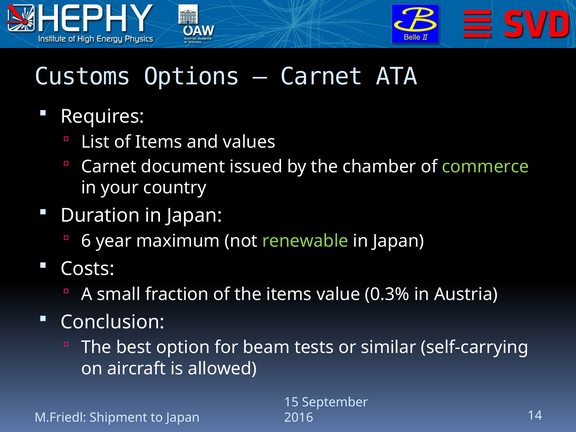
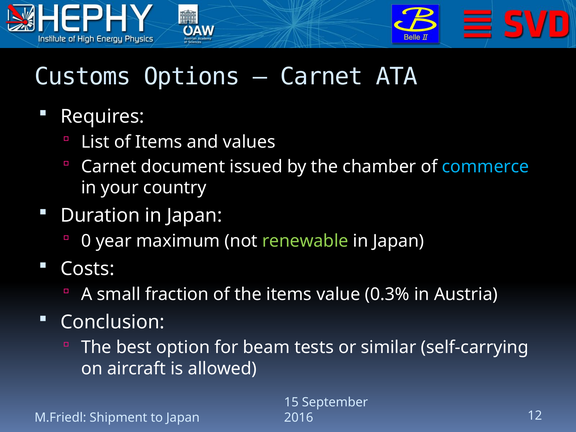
commerce colour: light green -> light blue
6: 6 -> 0
14: 14 -> 12
